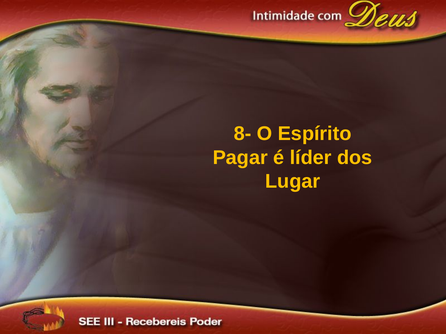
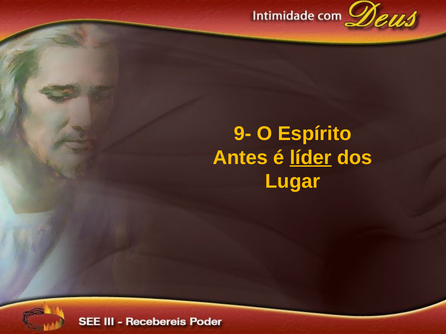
8-: 8- -> 9-
Pagar: Pagar -> Antes
líder underline: none -> present
